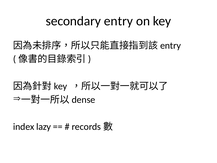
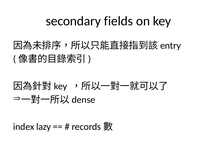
entry: entry -> fields
